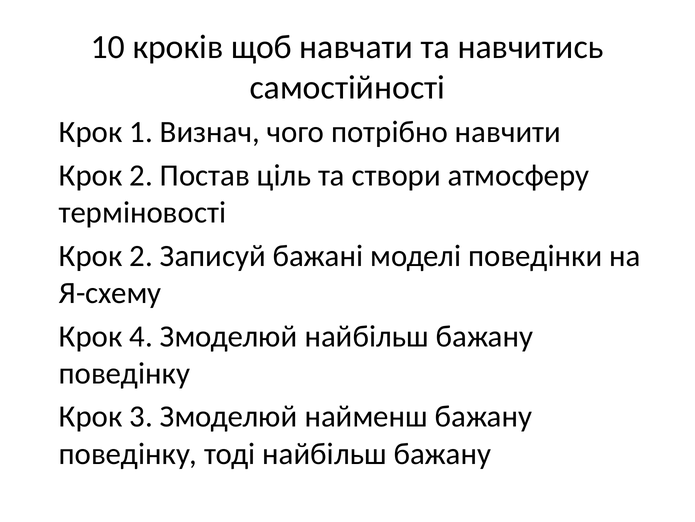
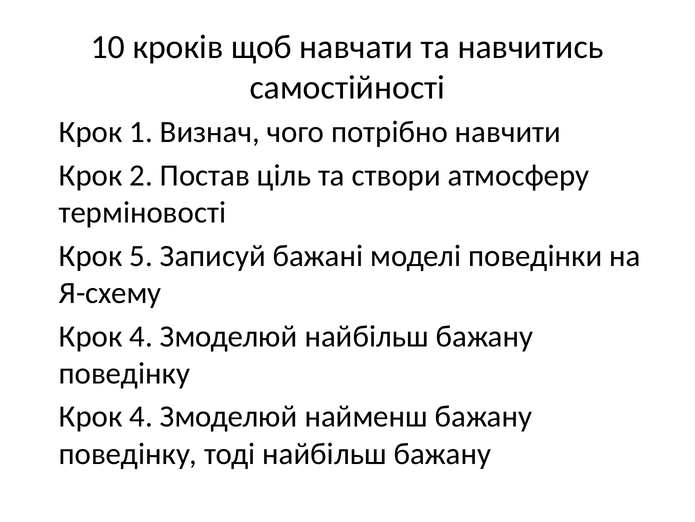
2 at (141, 256): 2 -> 5
3 at (141, 416): 3 -> 4
